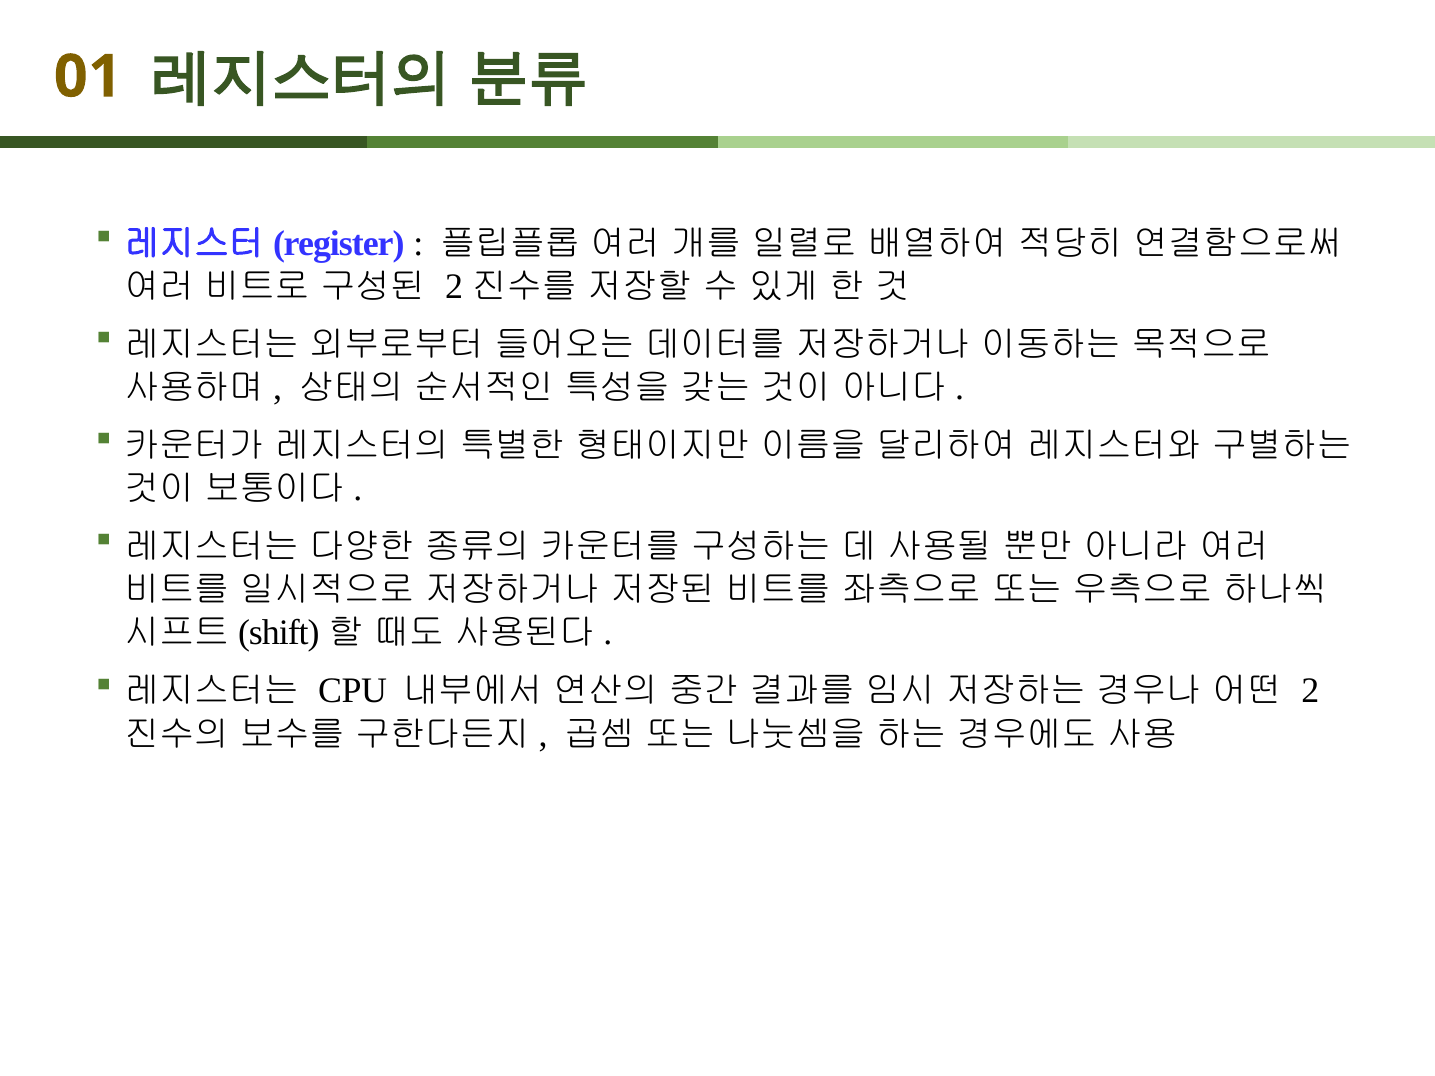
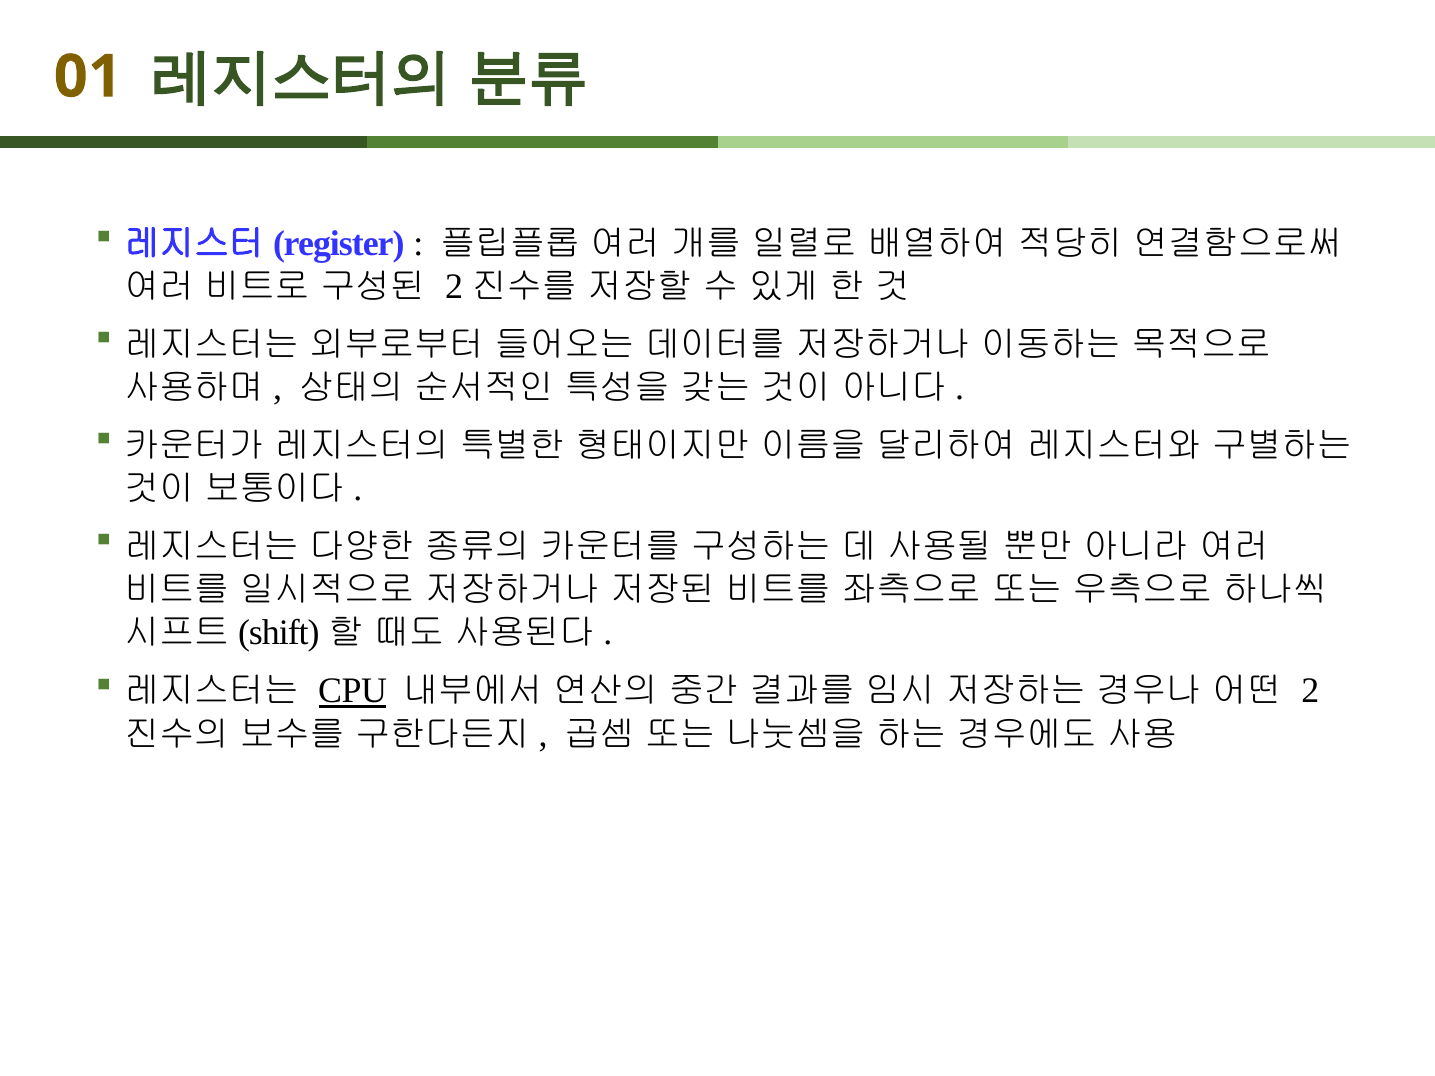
CPU underline: none -> present
